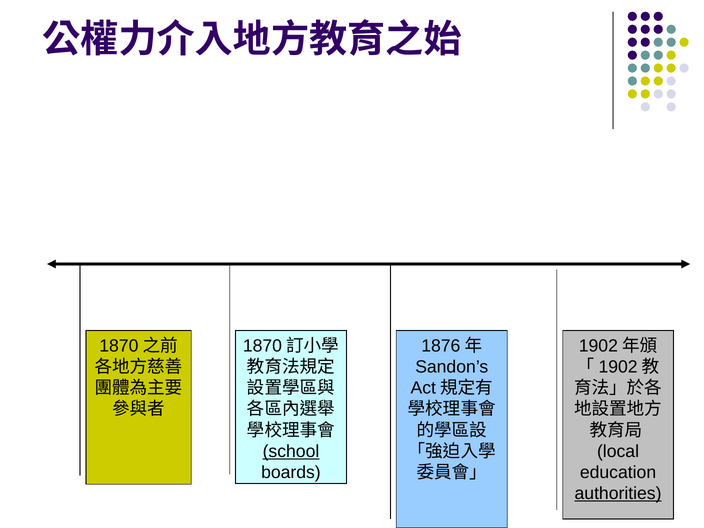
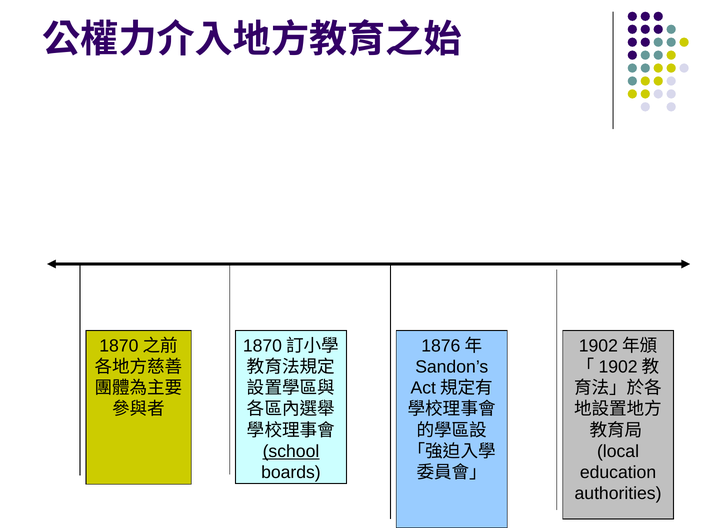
authorities underline: present -> none
